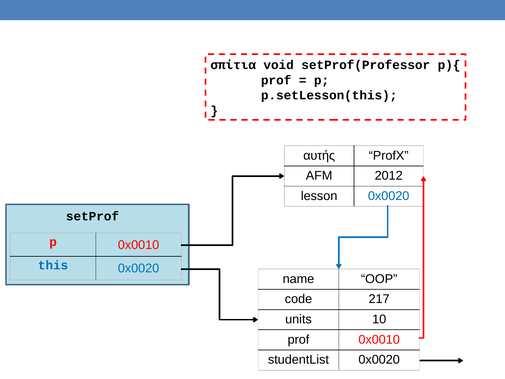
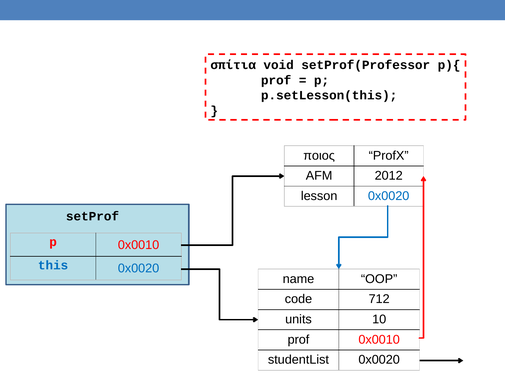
αυτής: αυτής -> ποιος
217: 217 -> 712
